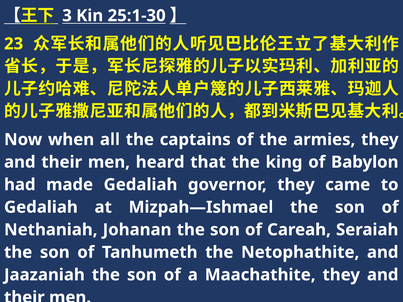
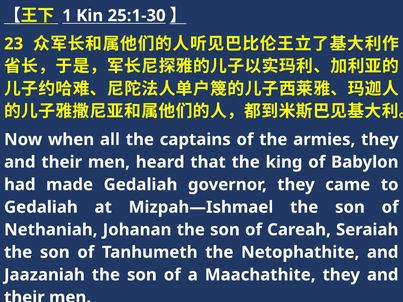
3: 3 -> 1
